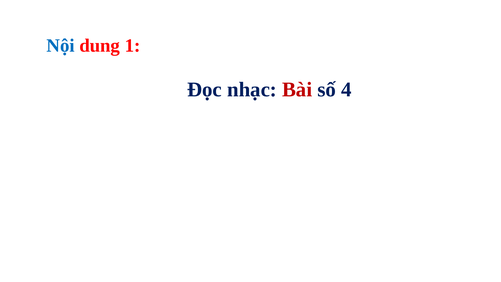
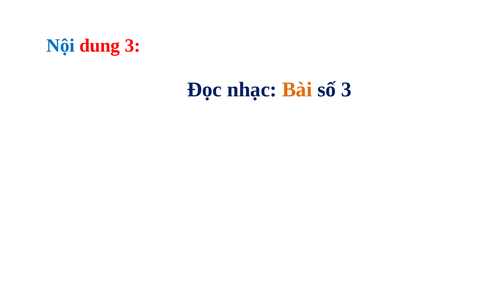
dung 1: 1 -> 3
Bài colour: red -> orange
số 4: 4 -> 3
